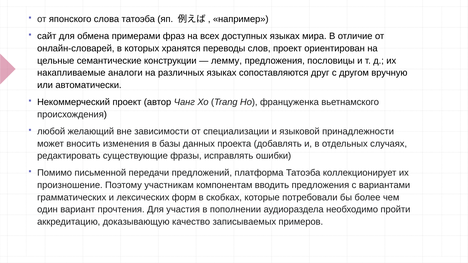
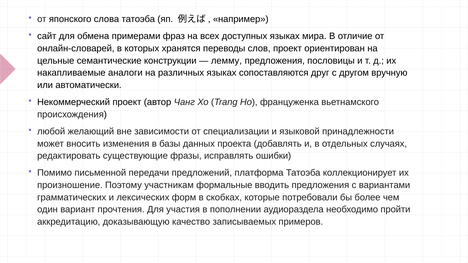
компонентам: компонентам -> формальные
